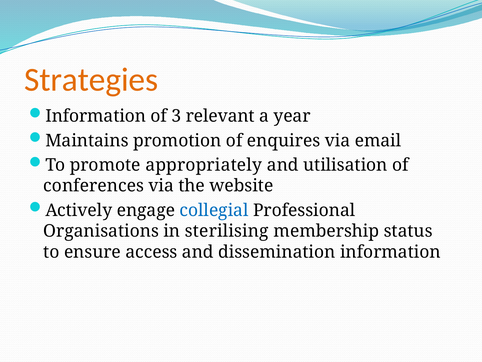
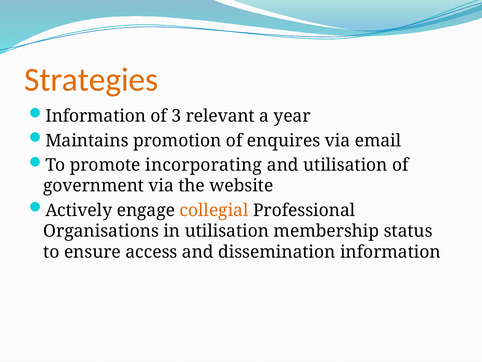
appropriately: appropriately -> incorporating
conferences: conferences -> government
collegial colour: blue -> orange
in sterilising: sterilising -> utilisation
